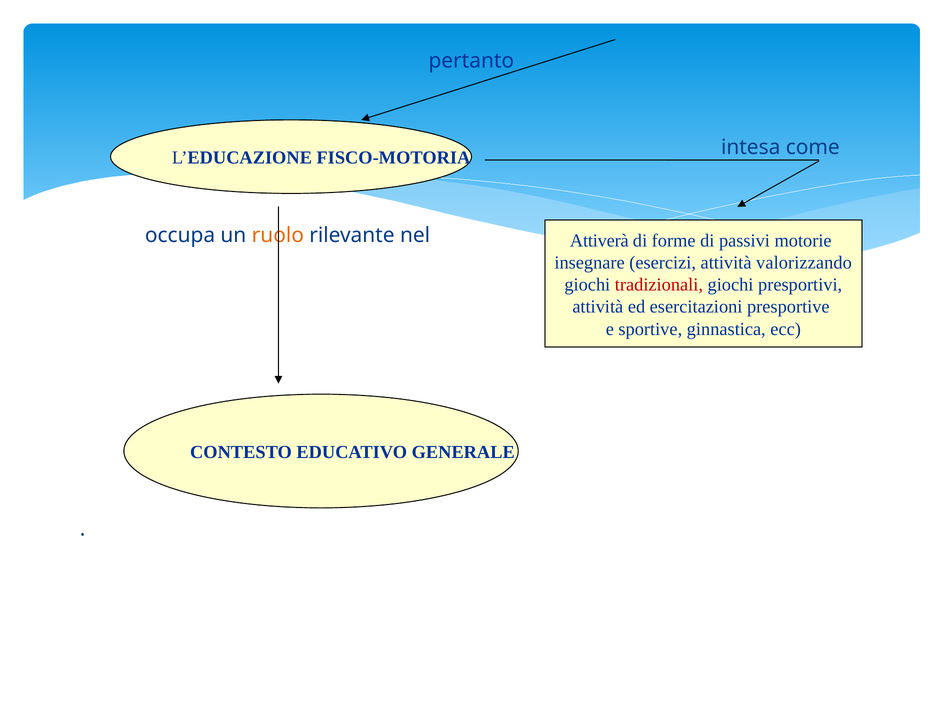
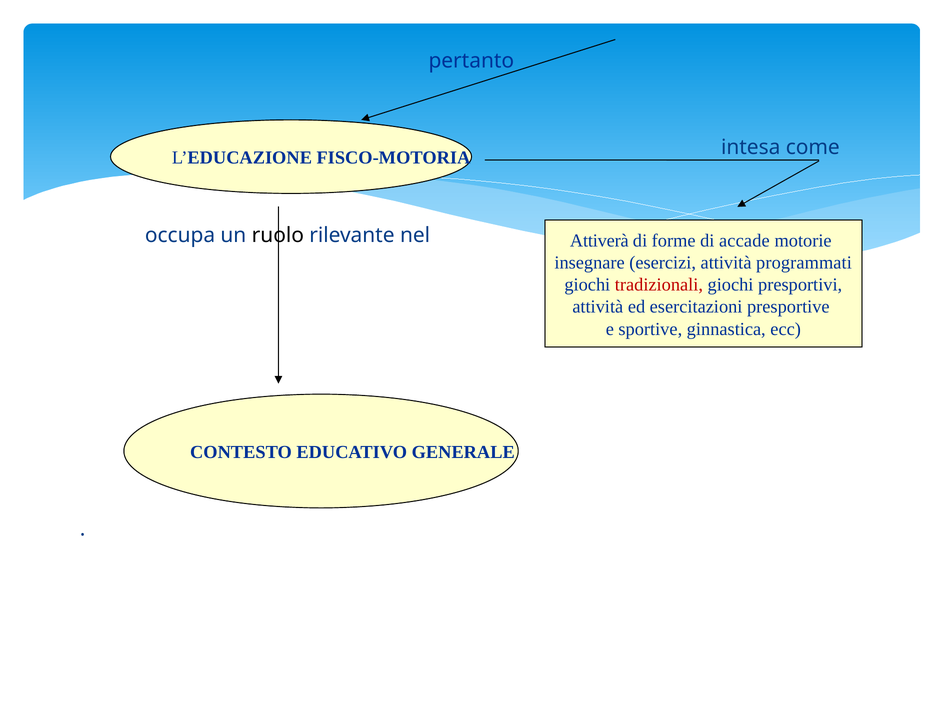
ruolo colour: orange -> black
passivi: passivi -> accade
valorizzando: valorizzando -> programmati
